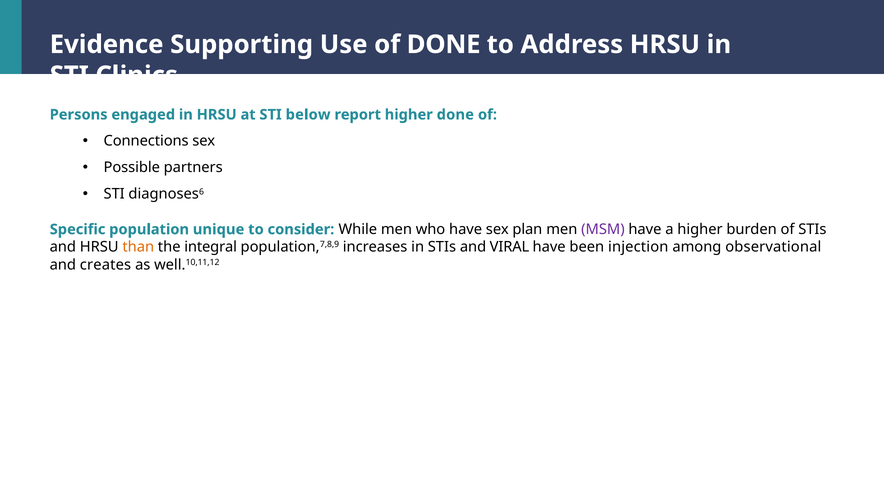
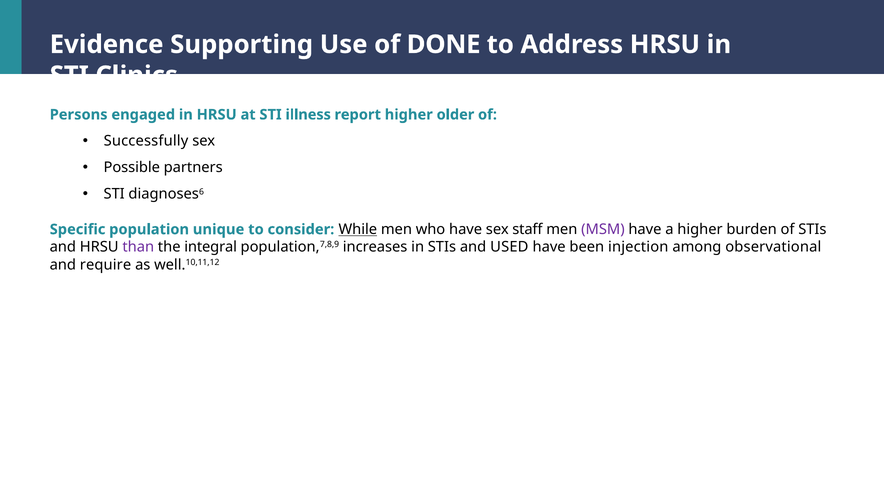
below: below -> illness
higher done: done -> older
Connections: Connections -> Successfully
While underline: none -> present
plan: plan -> staff
than colour: orange -> purple
VIRAL: VIRAL -> USED
creates: creates -> require
